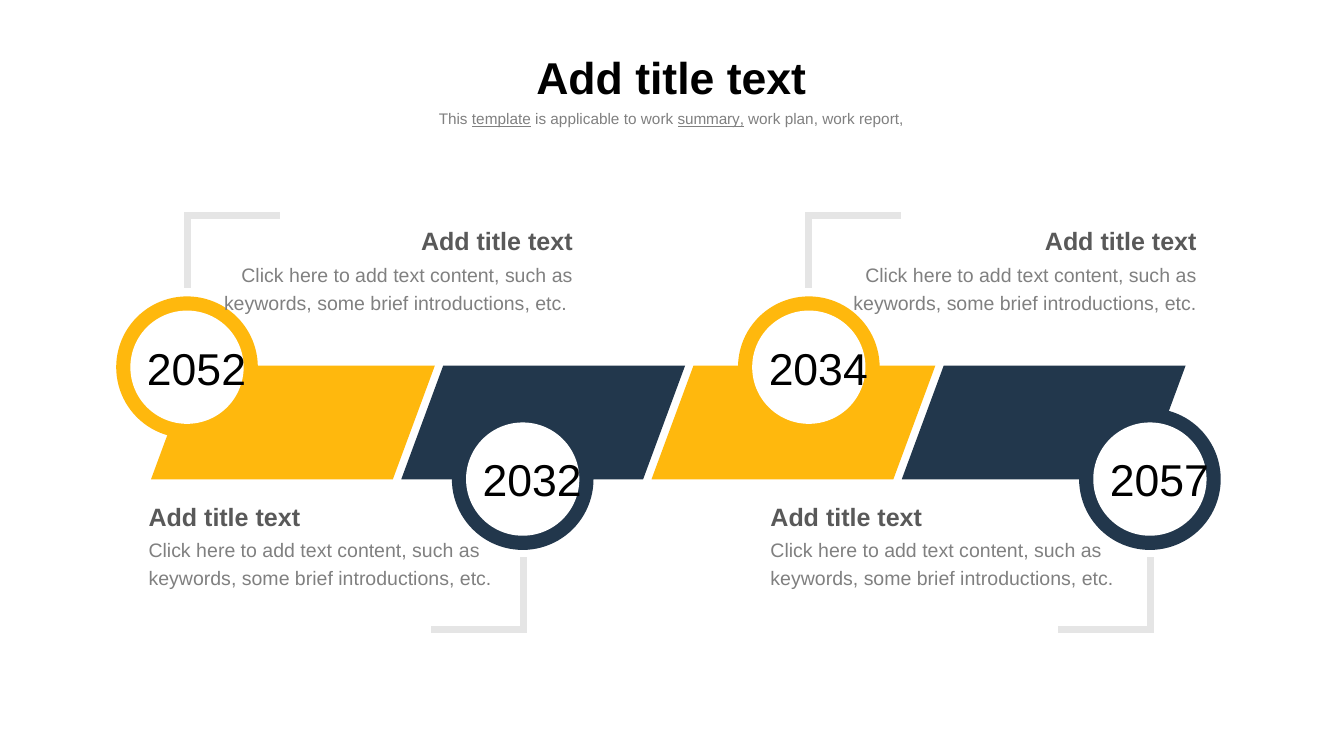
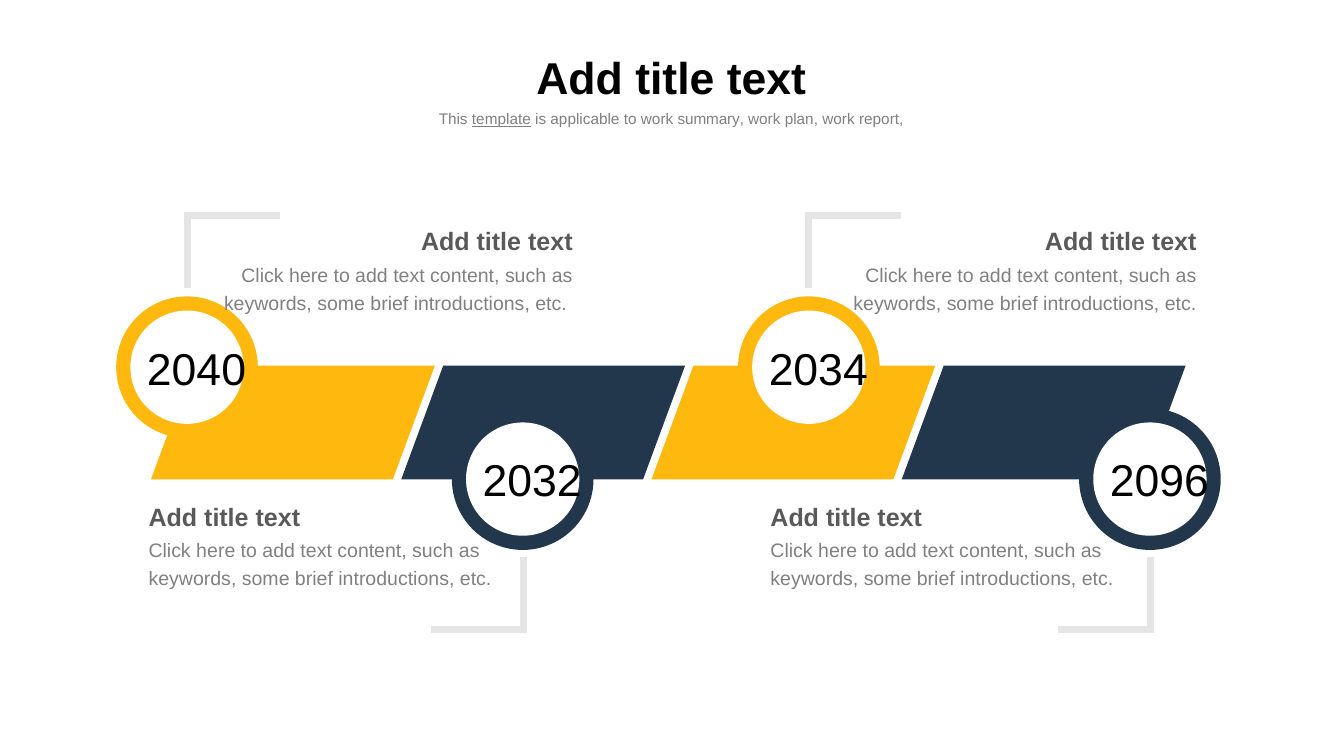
summary underline: present -> none
2052: 2052 -> 2040
2057: 2057 -> 2096
